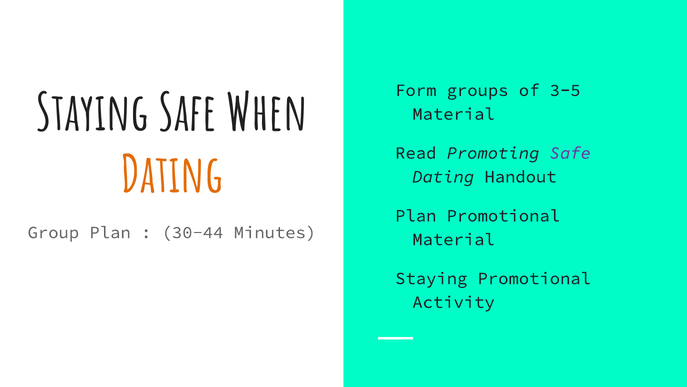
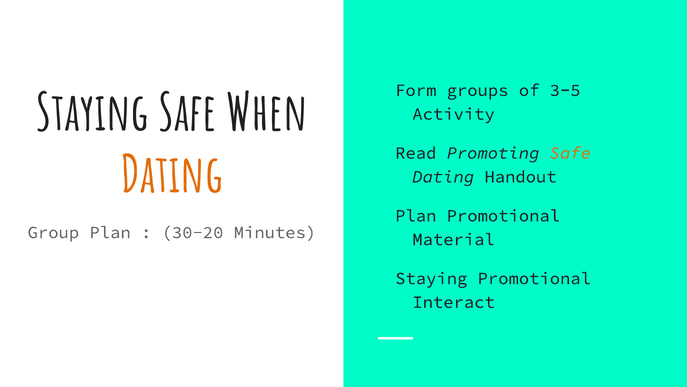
Material at (454, 114): Material -> Activity
Safe at (570, 153) colour: purple -> orange
30-44: 30-44 -> 30-20
Activity: Activity -> Interact
